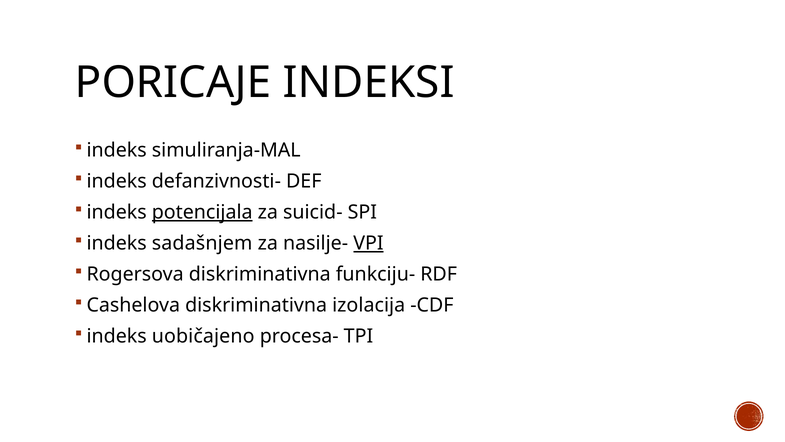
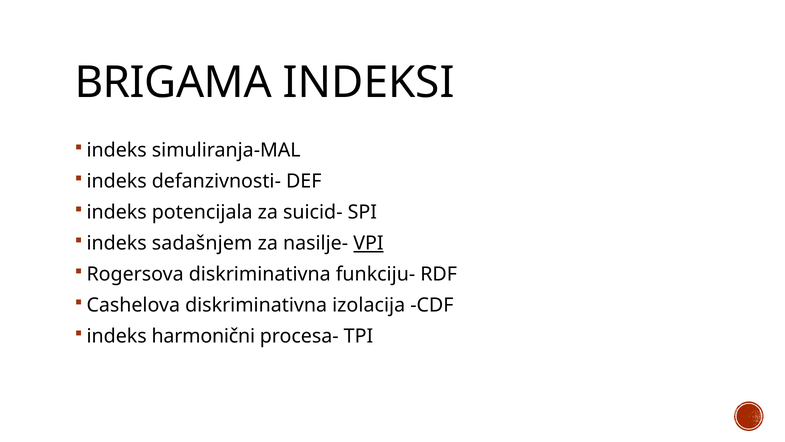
PORICAJE: PORICAJE -> BRIGAMA
potencijala underline: present -> none
uobičajeno: uobičajeno -> harmonični
